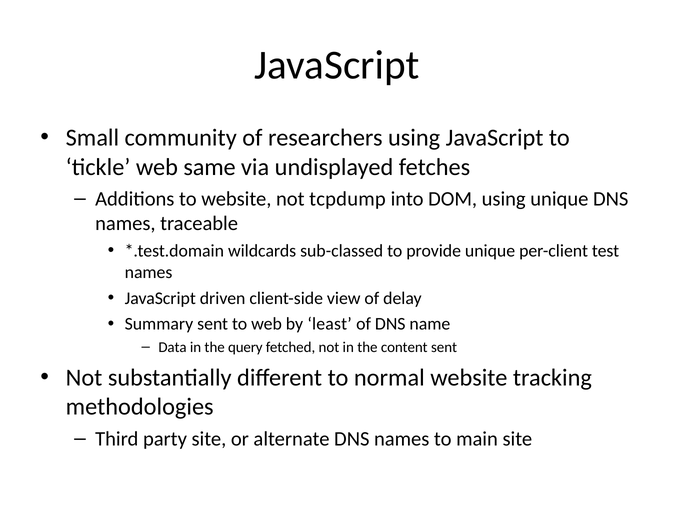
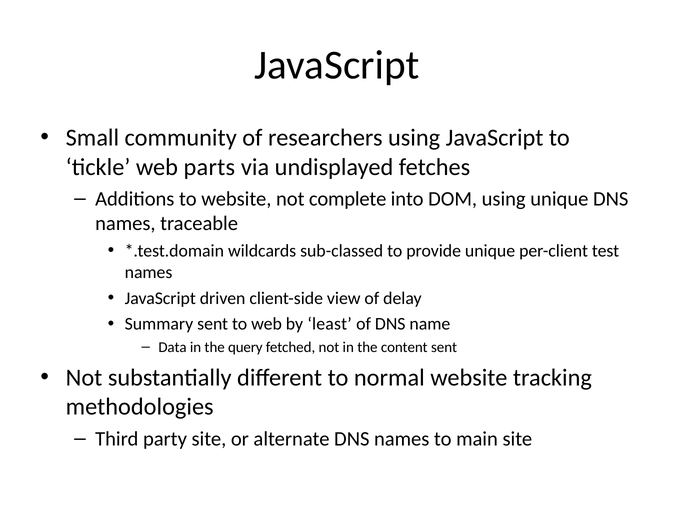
same: same -> parts
tcpdump: tcpdump -> complete
